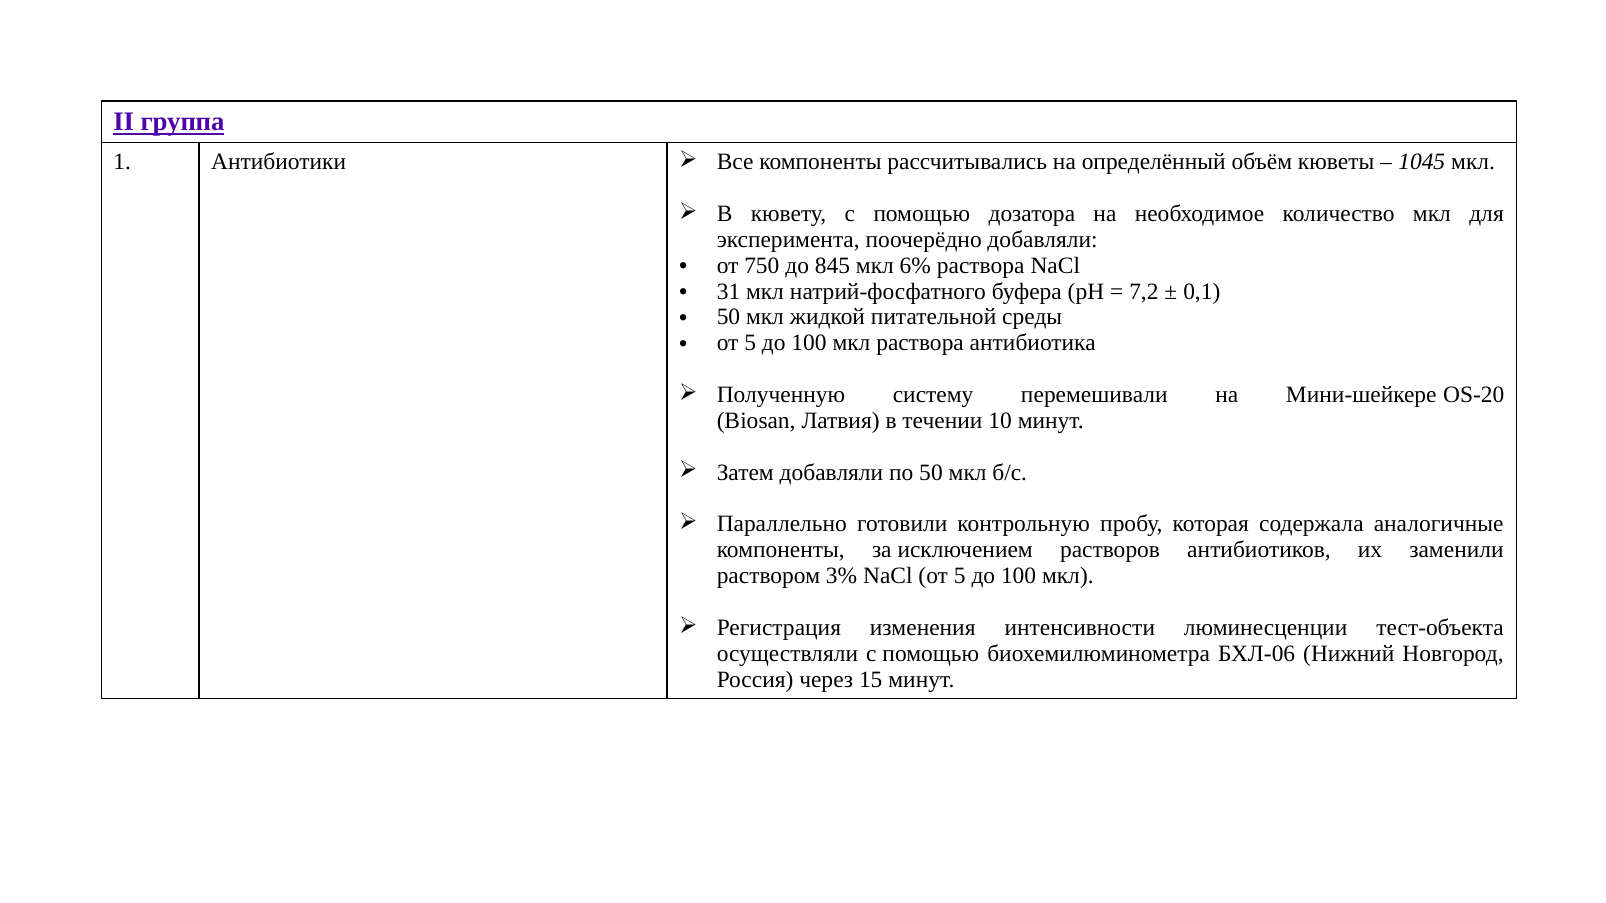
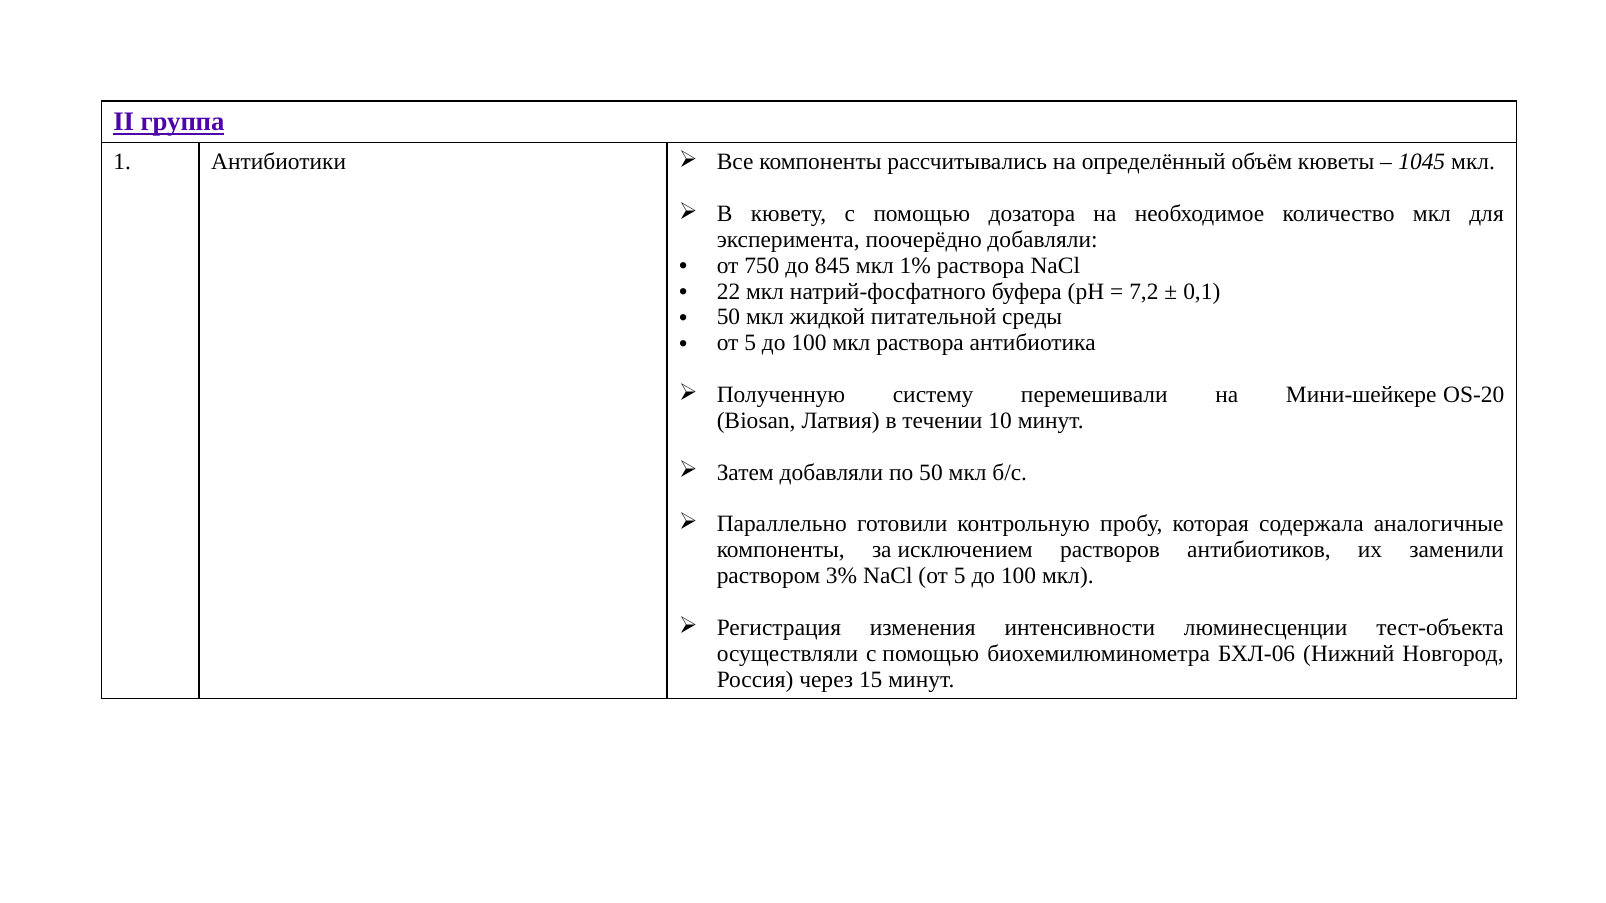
6%: 6% -> 1%
31: 31 -> 22
